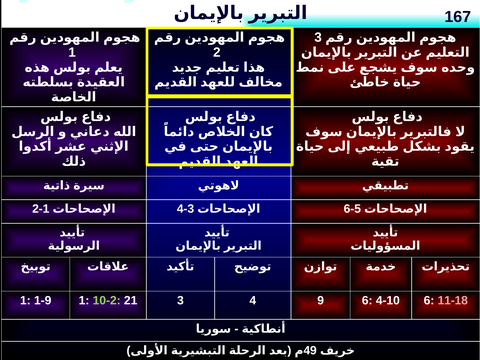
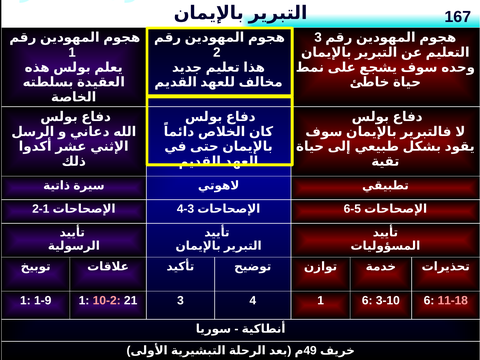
10-2 colour: light green -> pink
4 9: 9 -> 1
4-10: 4-10 -> 3-10
